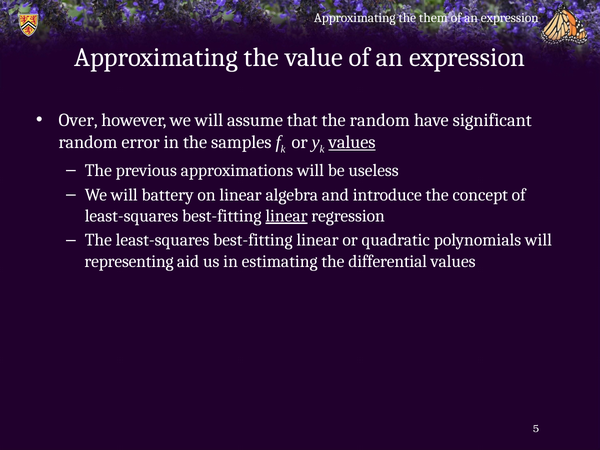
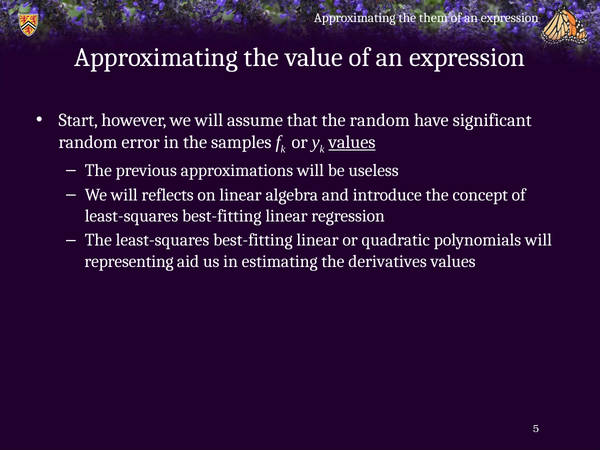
Over: Over -> Start
battery: battery -> reflects
linear at (286, 216) underline: present -> none
differential: differential -> derivatives
